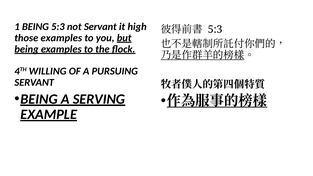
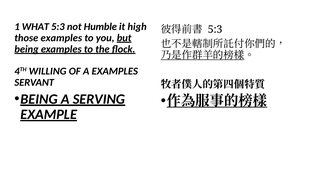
1 BEING: BEING -> WHAT
not Servant: Servant -> Humble
A PURSUING: PURSUING -> EXAMPLES
